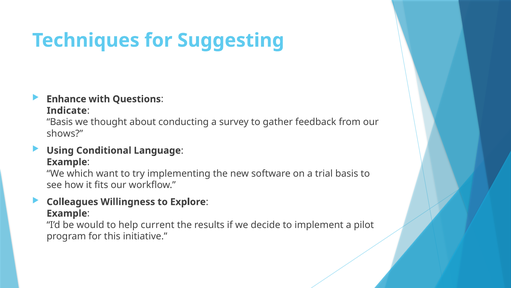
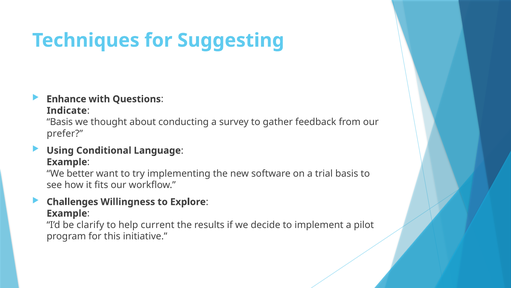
shows: shows -> prefer
which: which -> better
Colleagues: Colleagues -> Challenges
would: would -> clarify
